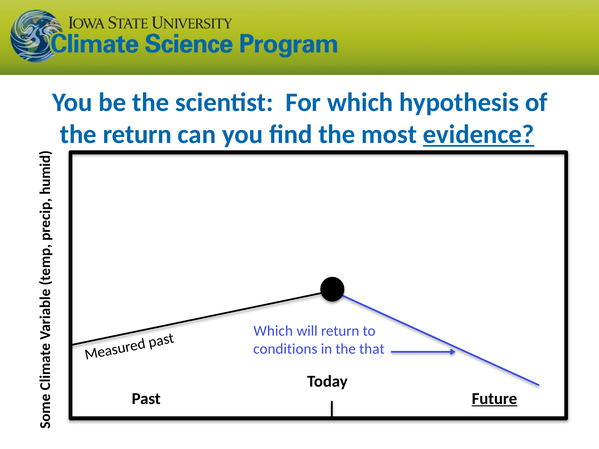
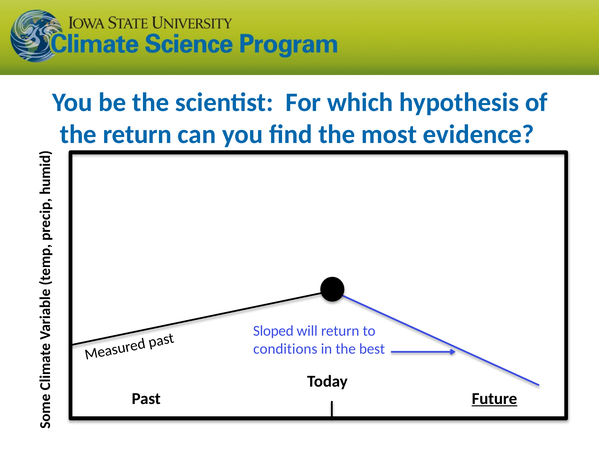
evidence underline: present -> none
past Which: Which -> Sloped
that: that -> best
